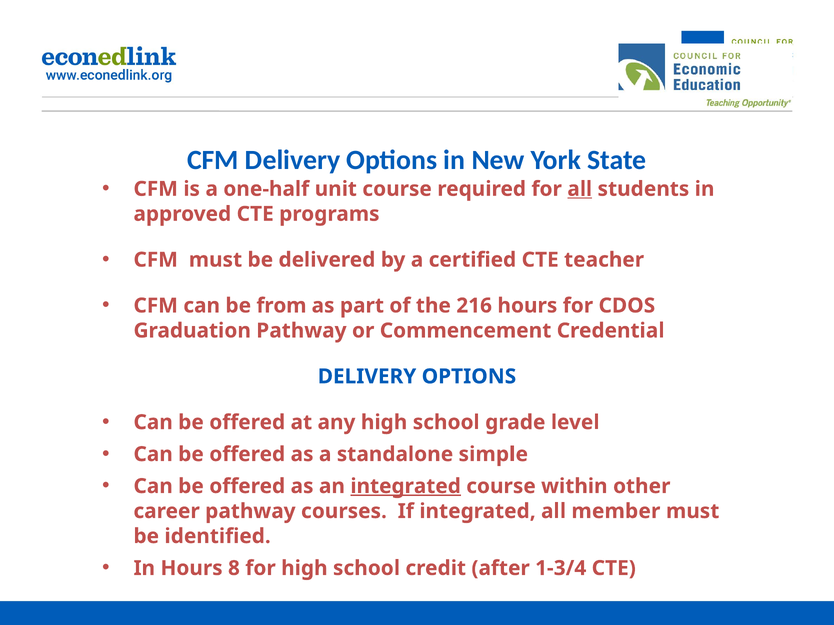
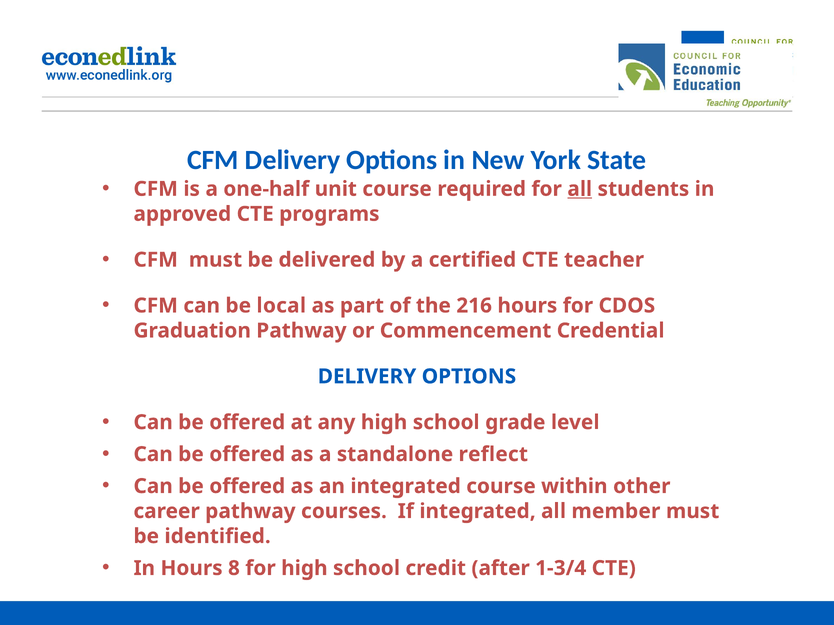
from: from -> local
simple: simple -> reflect
integrated at (406, 487) underline: present -> none
